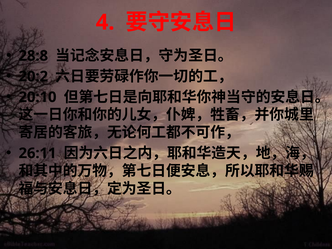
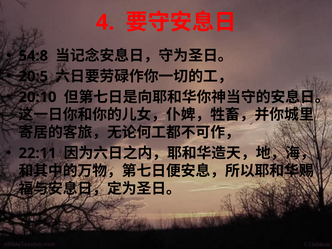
28:8: 28:8 -> 54:8
20:2: 20:2 -> 20:5
26:11: 26:11 -> 22:11
